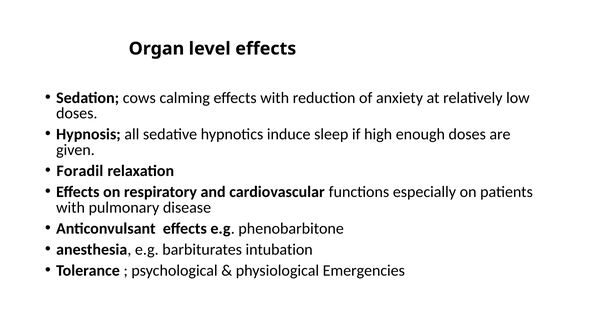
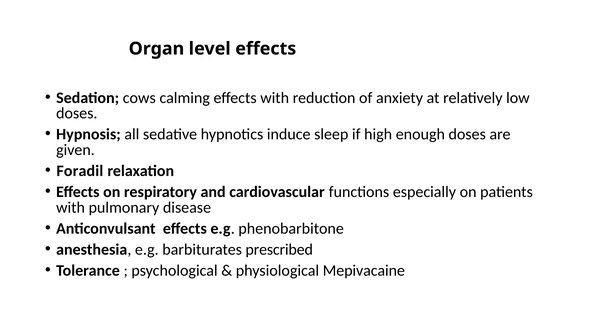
intubation: intubation -> prescribed
Emergencies: Emergencies -> Mepivacaine
